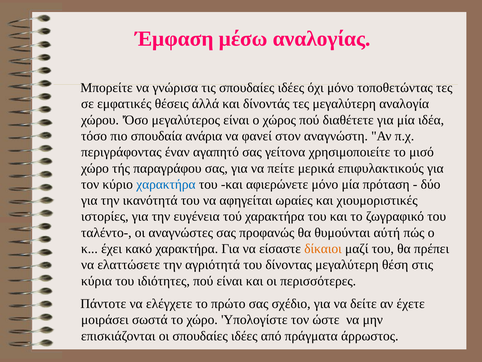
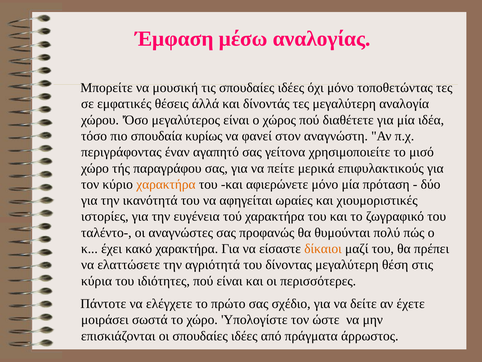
γνώρισα: γνώρισα -> μουσική
ανάρια: ανάρια -> κυρίως
χαρακτήρα at (166, 184) colour: blue -> orange
αύτή: αύτή -> πολύ
